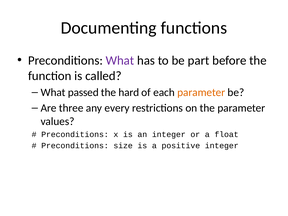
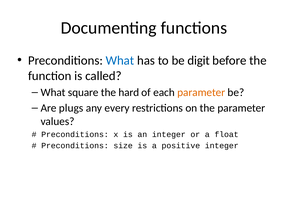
What at (120, 60) colour: purple -> blue
part: part -> digit
passed: passed -> square
three: three -> plugs
